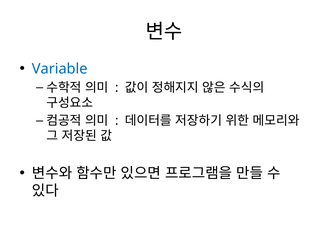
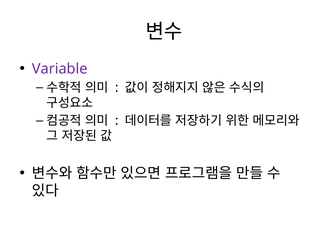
Variable colour: blue -> purple
